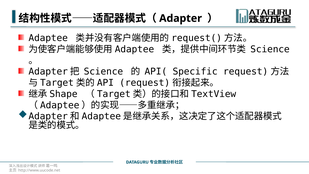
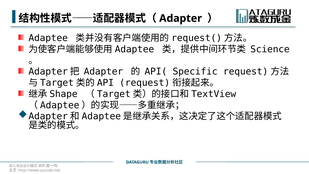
Science at (103, 72): Science -> Adapter
